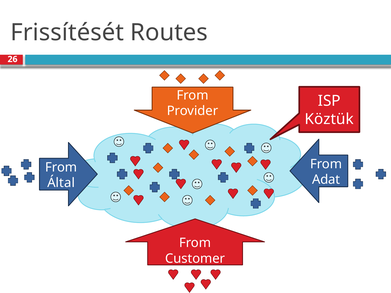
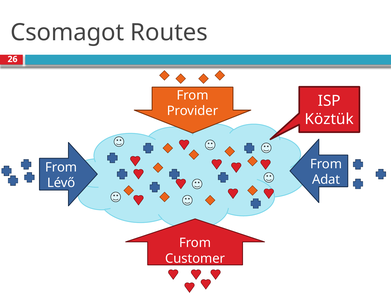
Frissítését: Frissítését -> Csomagot
Által: Által -> Lévő
